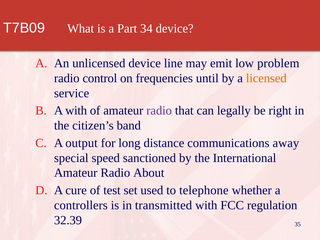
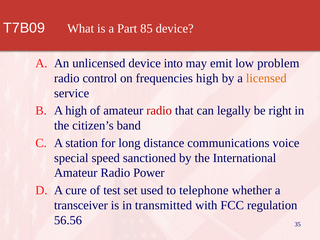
34: 34 -> 85
line: line -> into
frequencies until: until -> high
A with: with -> high
radio at (159, 111) colour: purple -> red
output: output -> station
away: away -> voice
About: About -> Power
controllers: controllers -> transceiver
32.39: 32.39 -> 56.56
